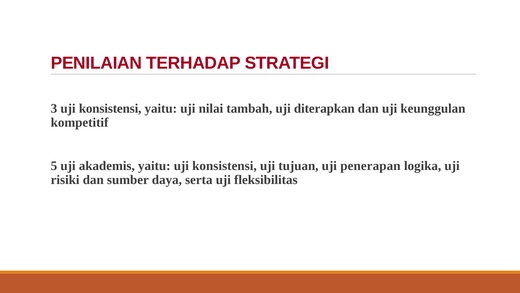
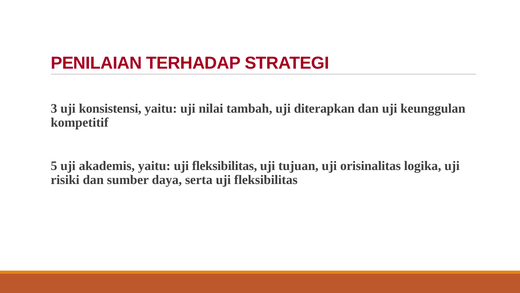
yaitu uji konsistensi: konsistensi -> fleksibilitas
penerapan: penerapan -> orisinalitas
